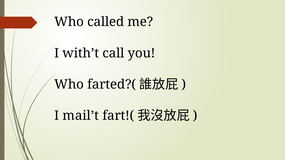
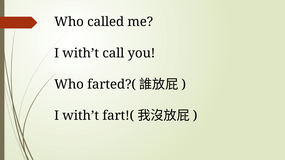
mail’t at (81, 116): mail’t -> with’t
